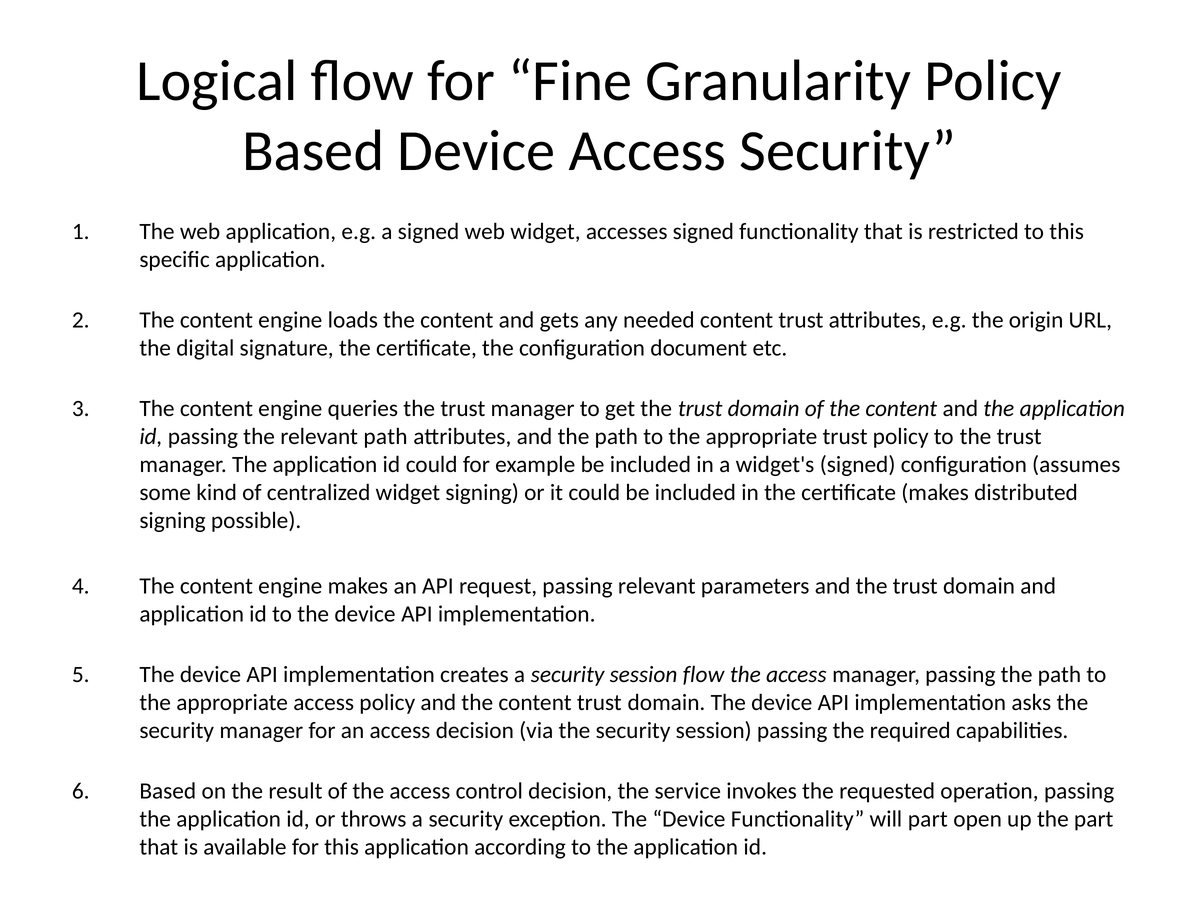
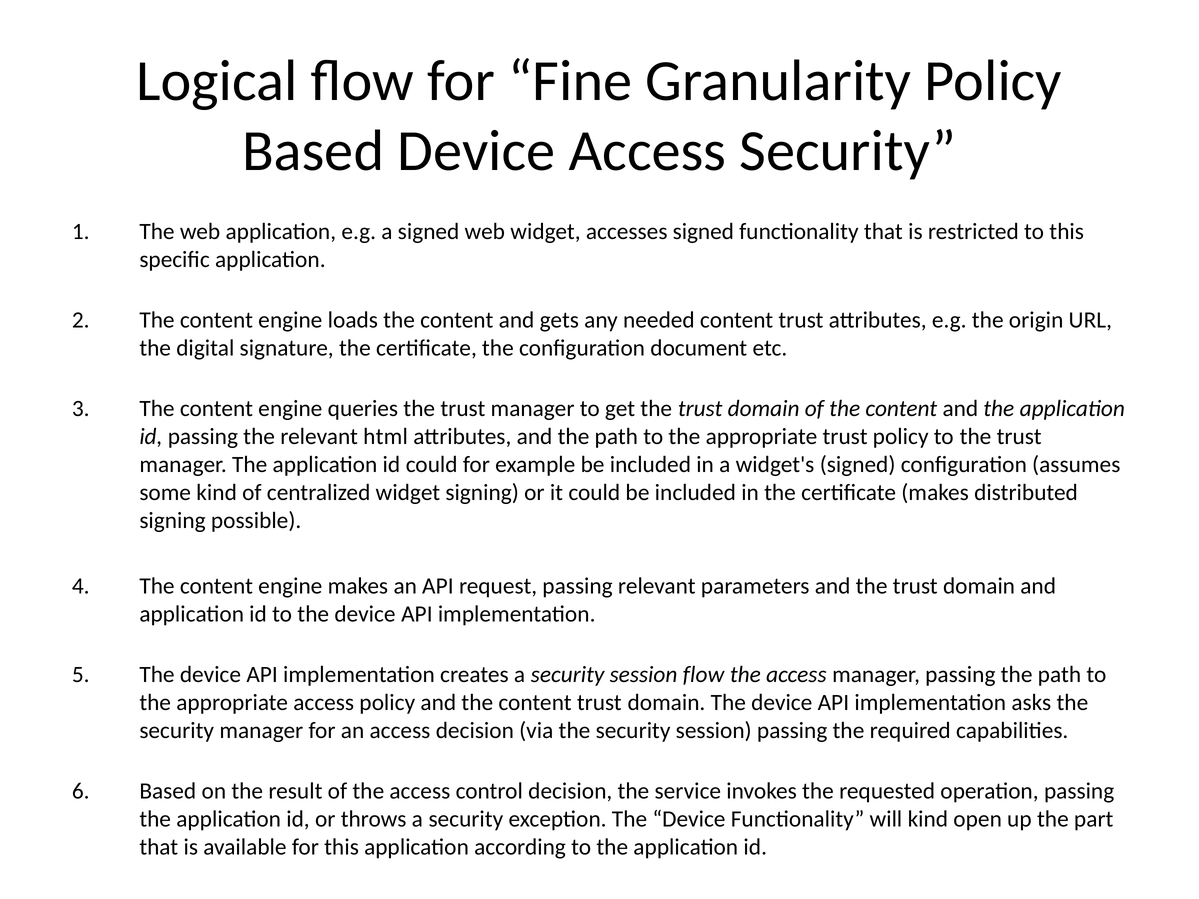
relevant path: path -> html
will part: part -> kind
